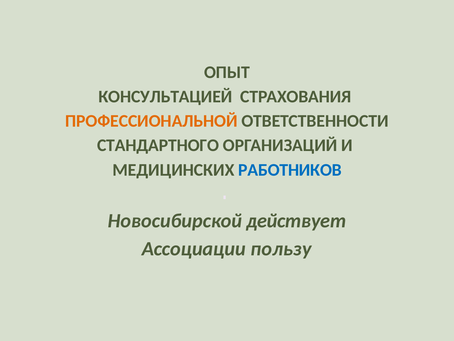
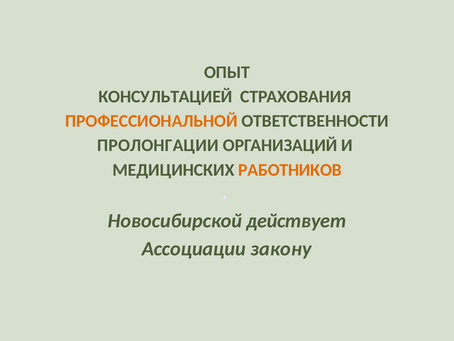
СТАНДАРТНОГО: СТАНДАРТНОГО -> ПРОЛОНГАЦИИ
РАБОТНИКОВ colour: blue -> orange
пользу: пользу -> закону
